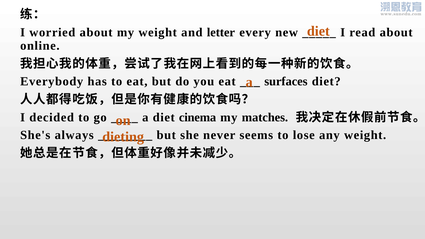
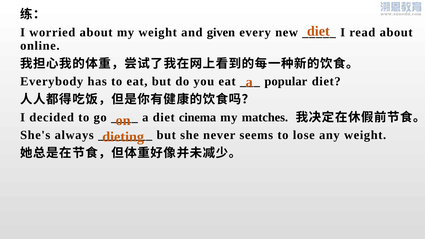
letter: letter -> given
surfaces: surfaces -> popular
